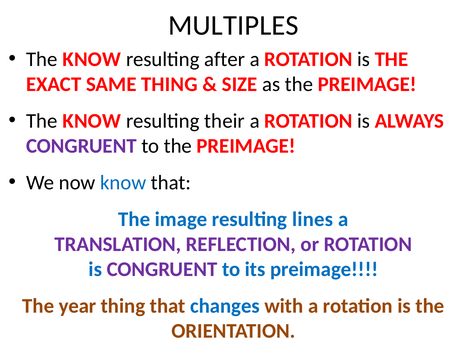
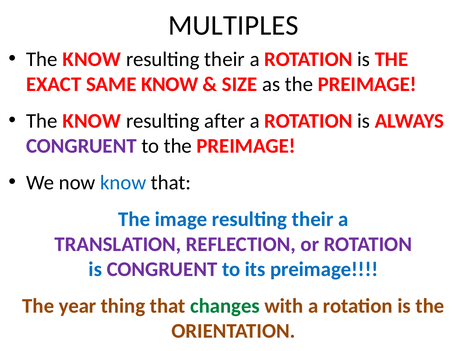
after at (225, 59): after -> their
SAME THING: THING -> KNOW
their: their -> after
image resulting lines: lines -> their
changes colour: blue -> green
